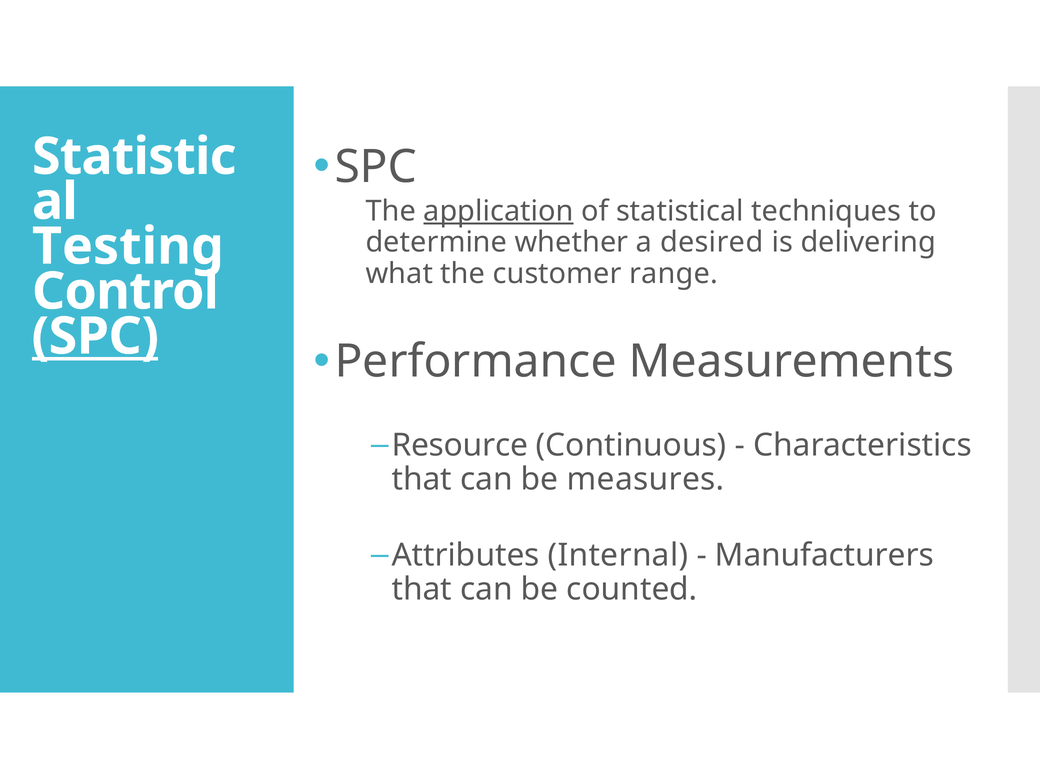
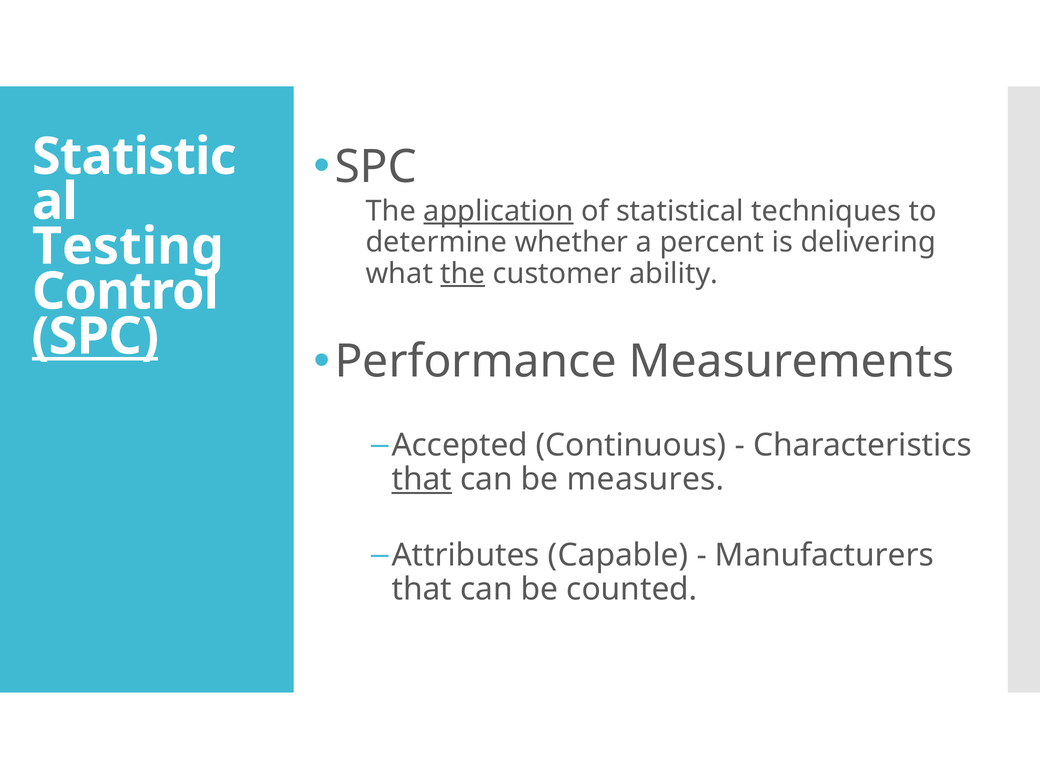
desired: desired -> percent
the at (463, 274) underline: none -> present
range: range -> ability
Resource: Resource -> Accepted
that at (422, 479) underline: none -> present
Internal: Internal -> Capable
